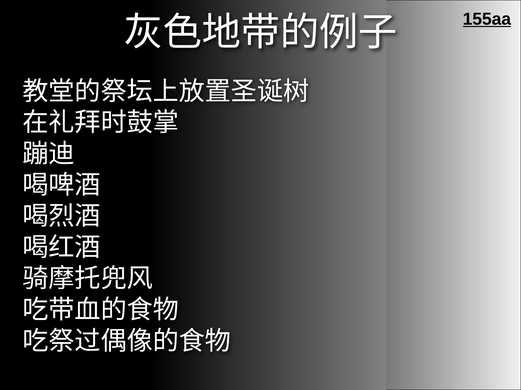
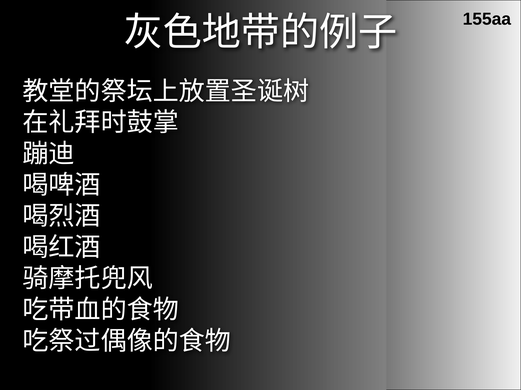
155aa underline: present -> none
